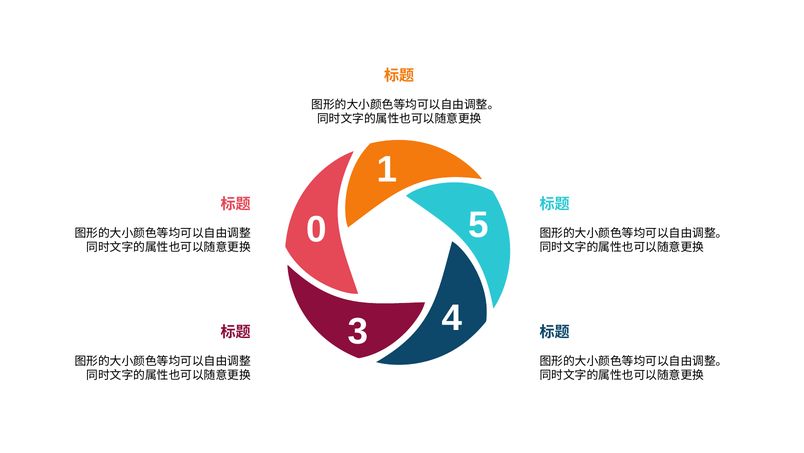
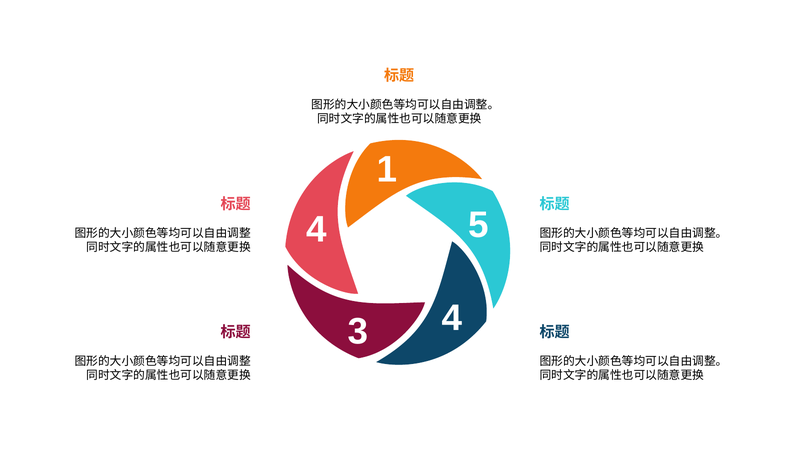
0 at (316, 229): 0 -> 4
